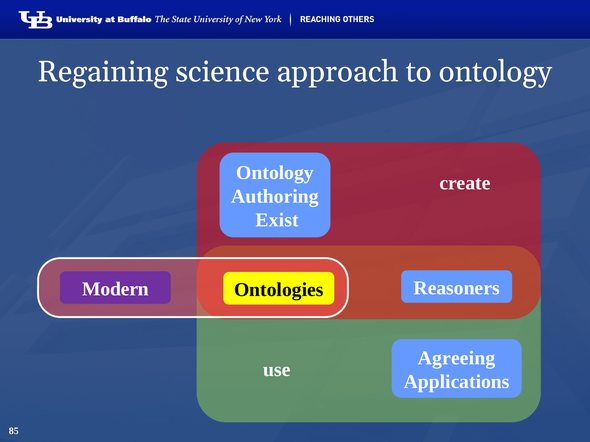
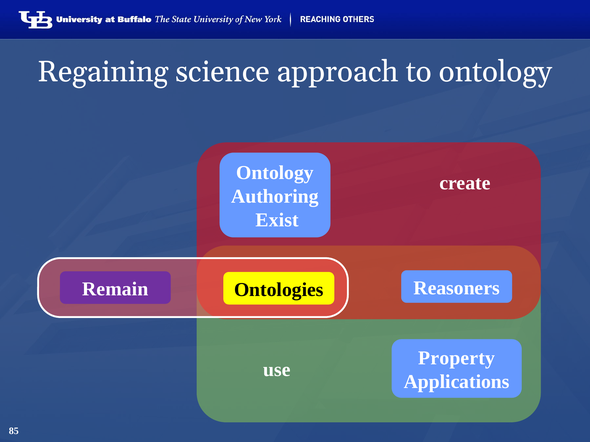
Modern: Modern -> Remain
Agreeing: Agreeing -> Property
